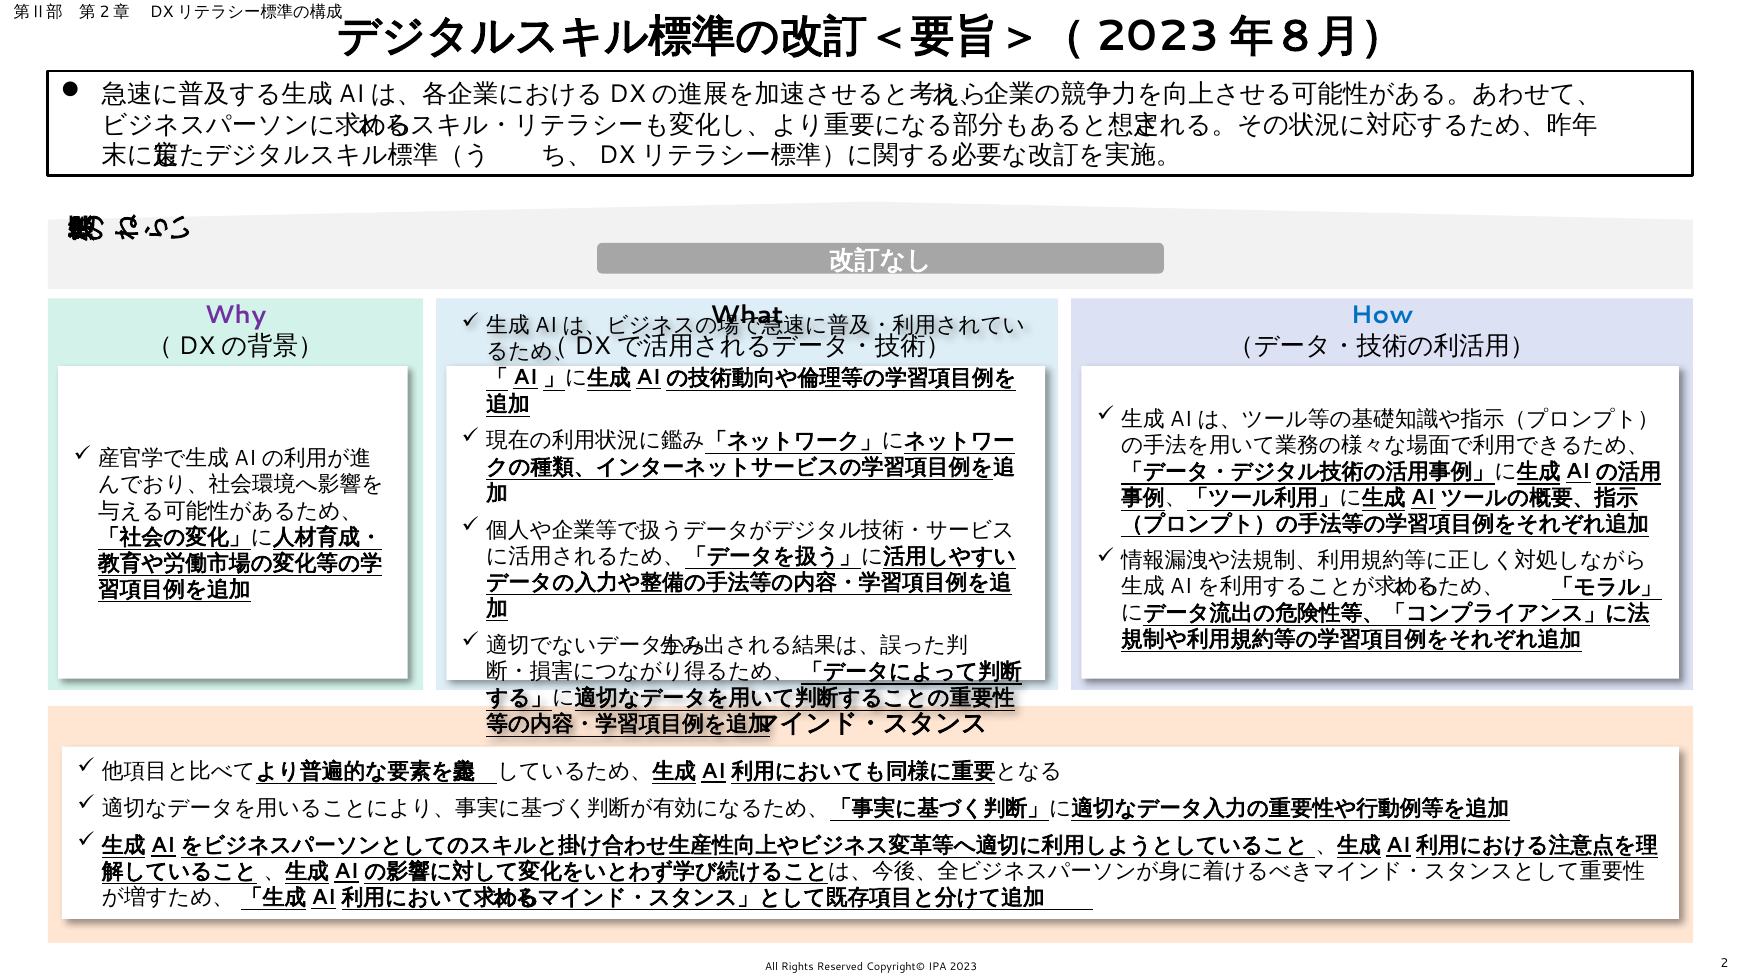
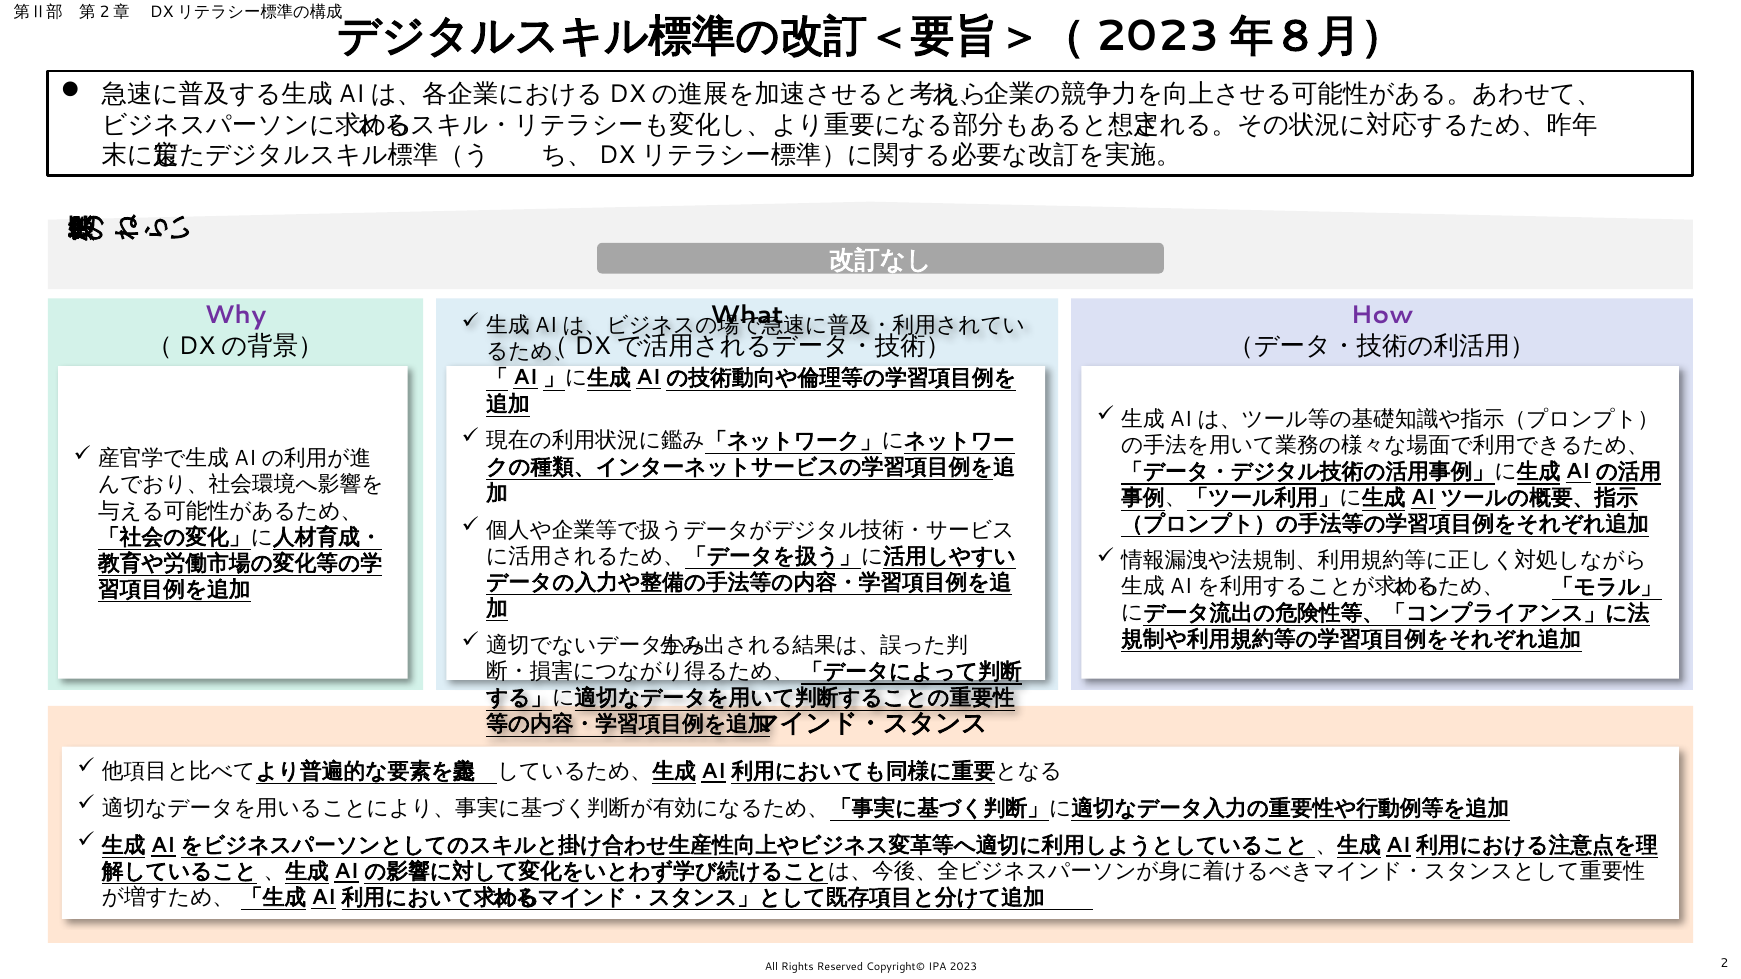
How colour: blue -> purple
